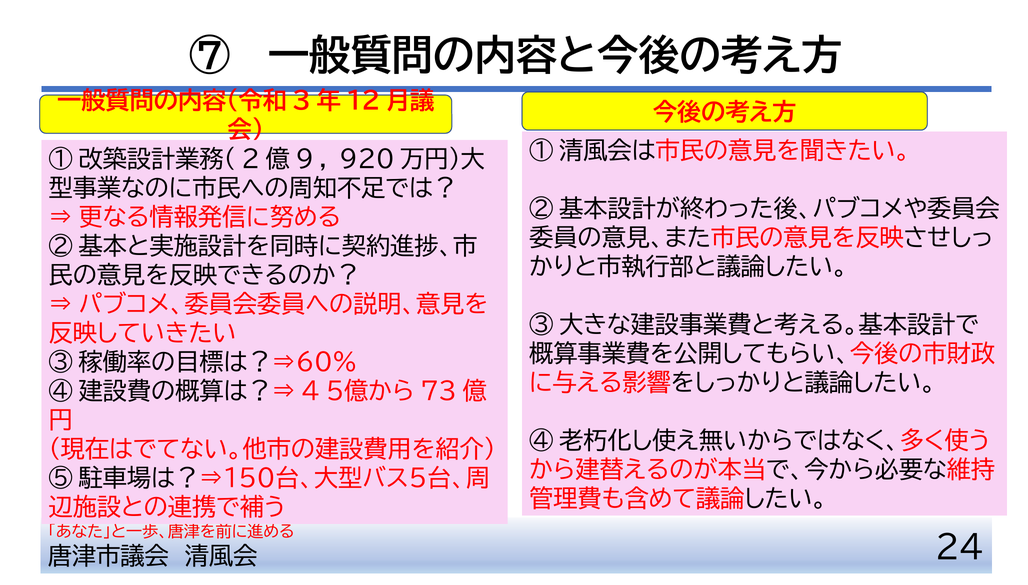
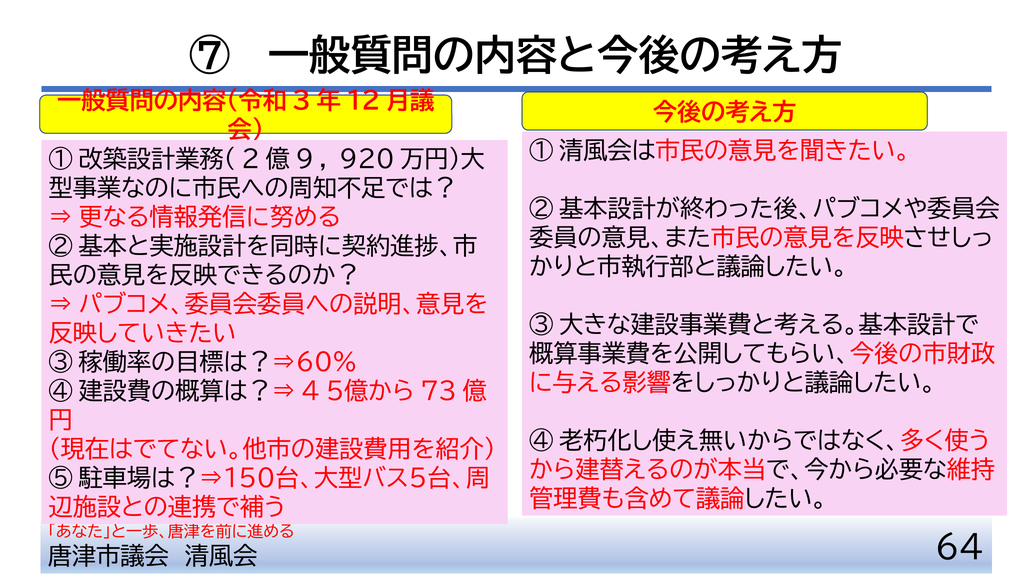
24: 24 -> 64
